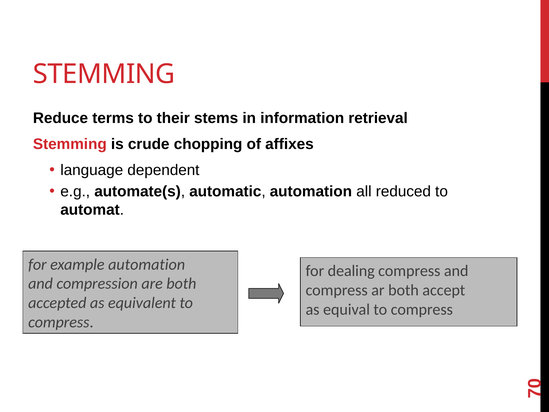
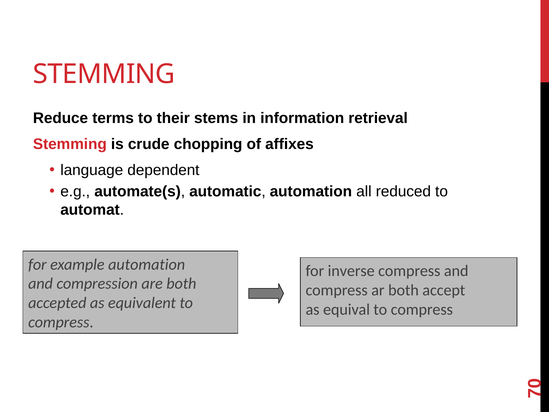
dealing: dealing -> inverse
